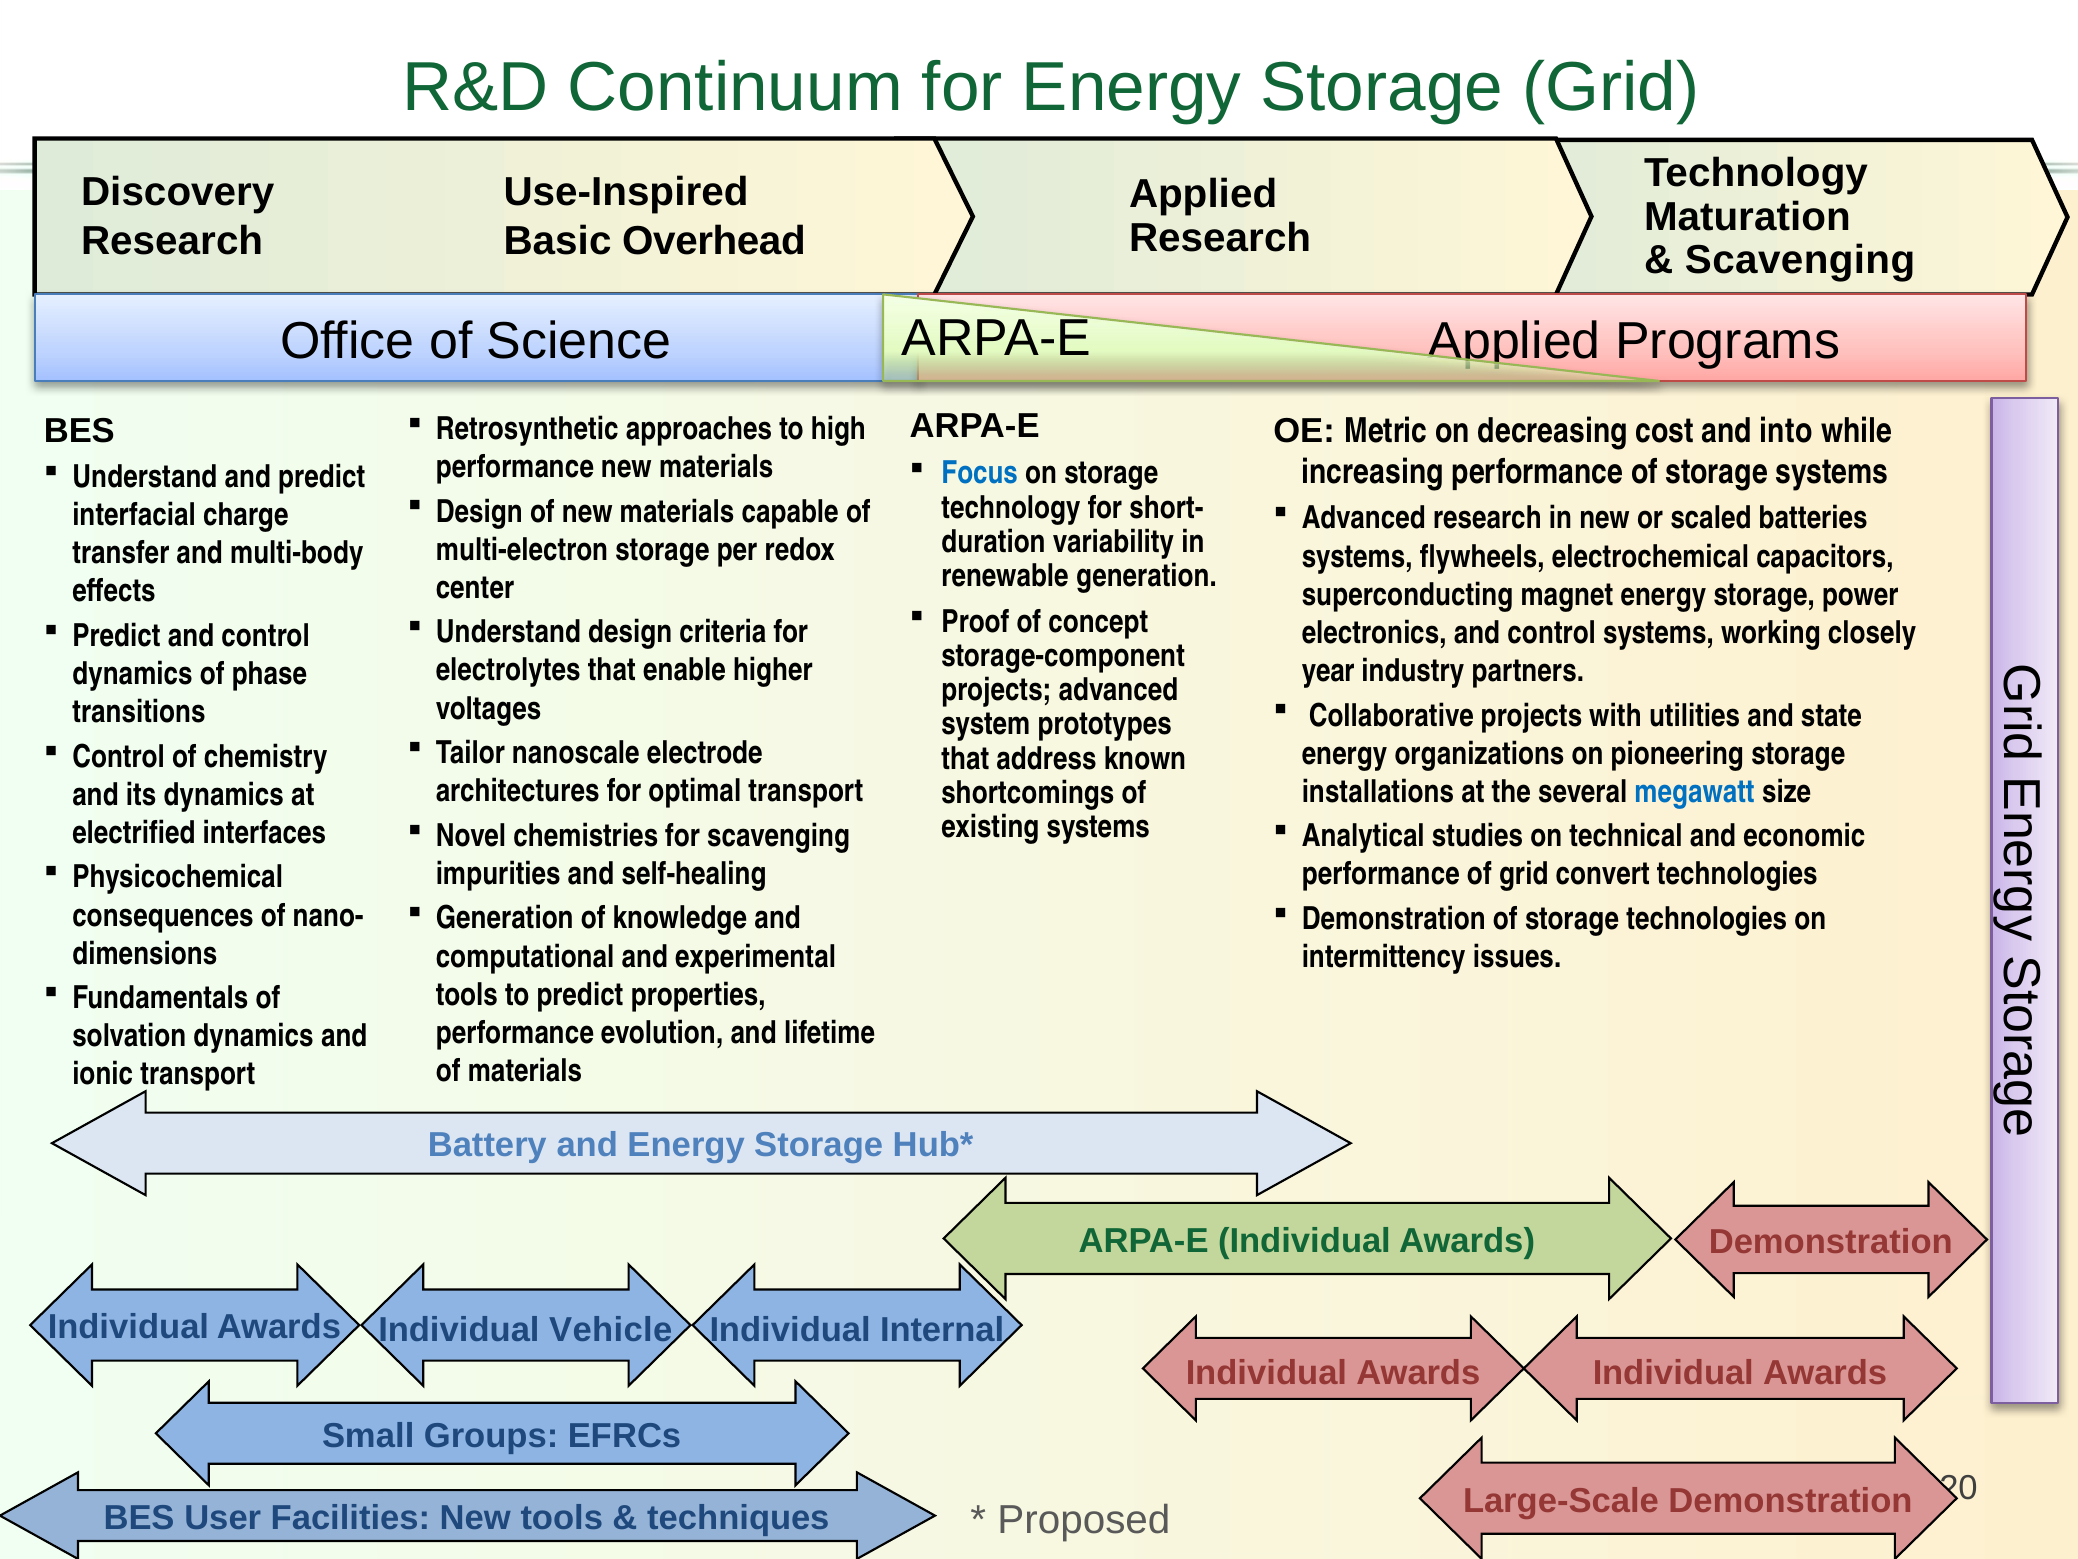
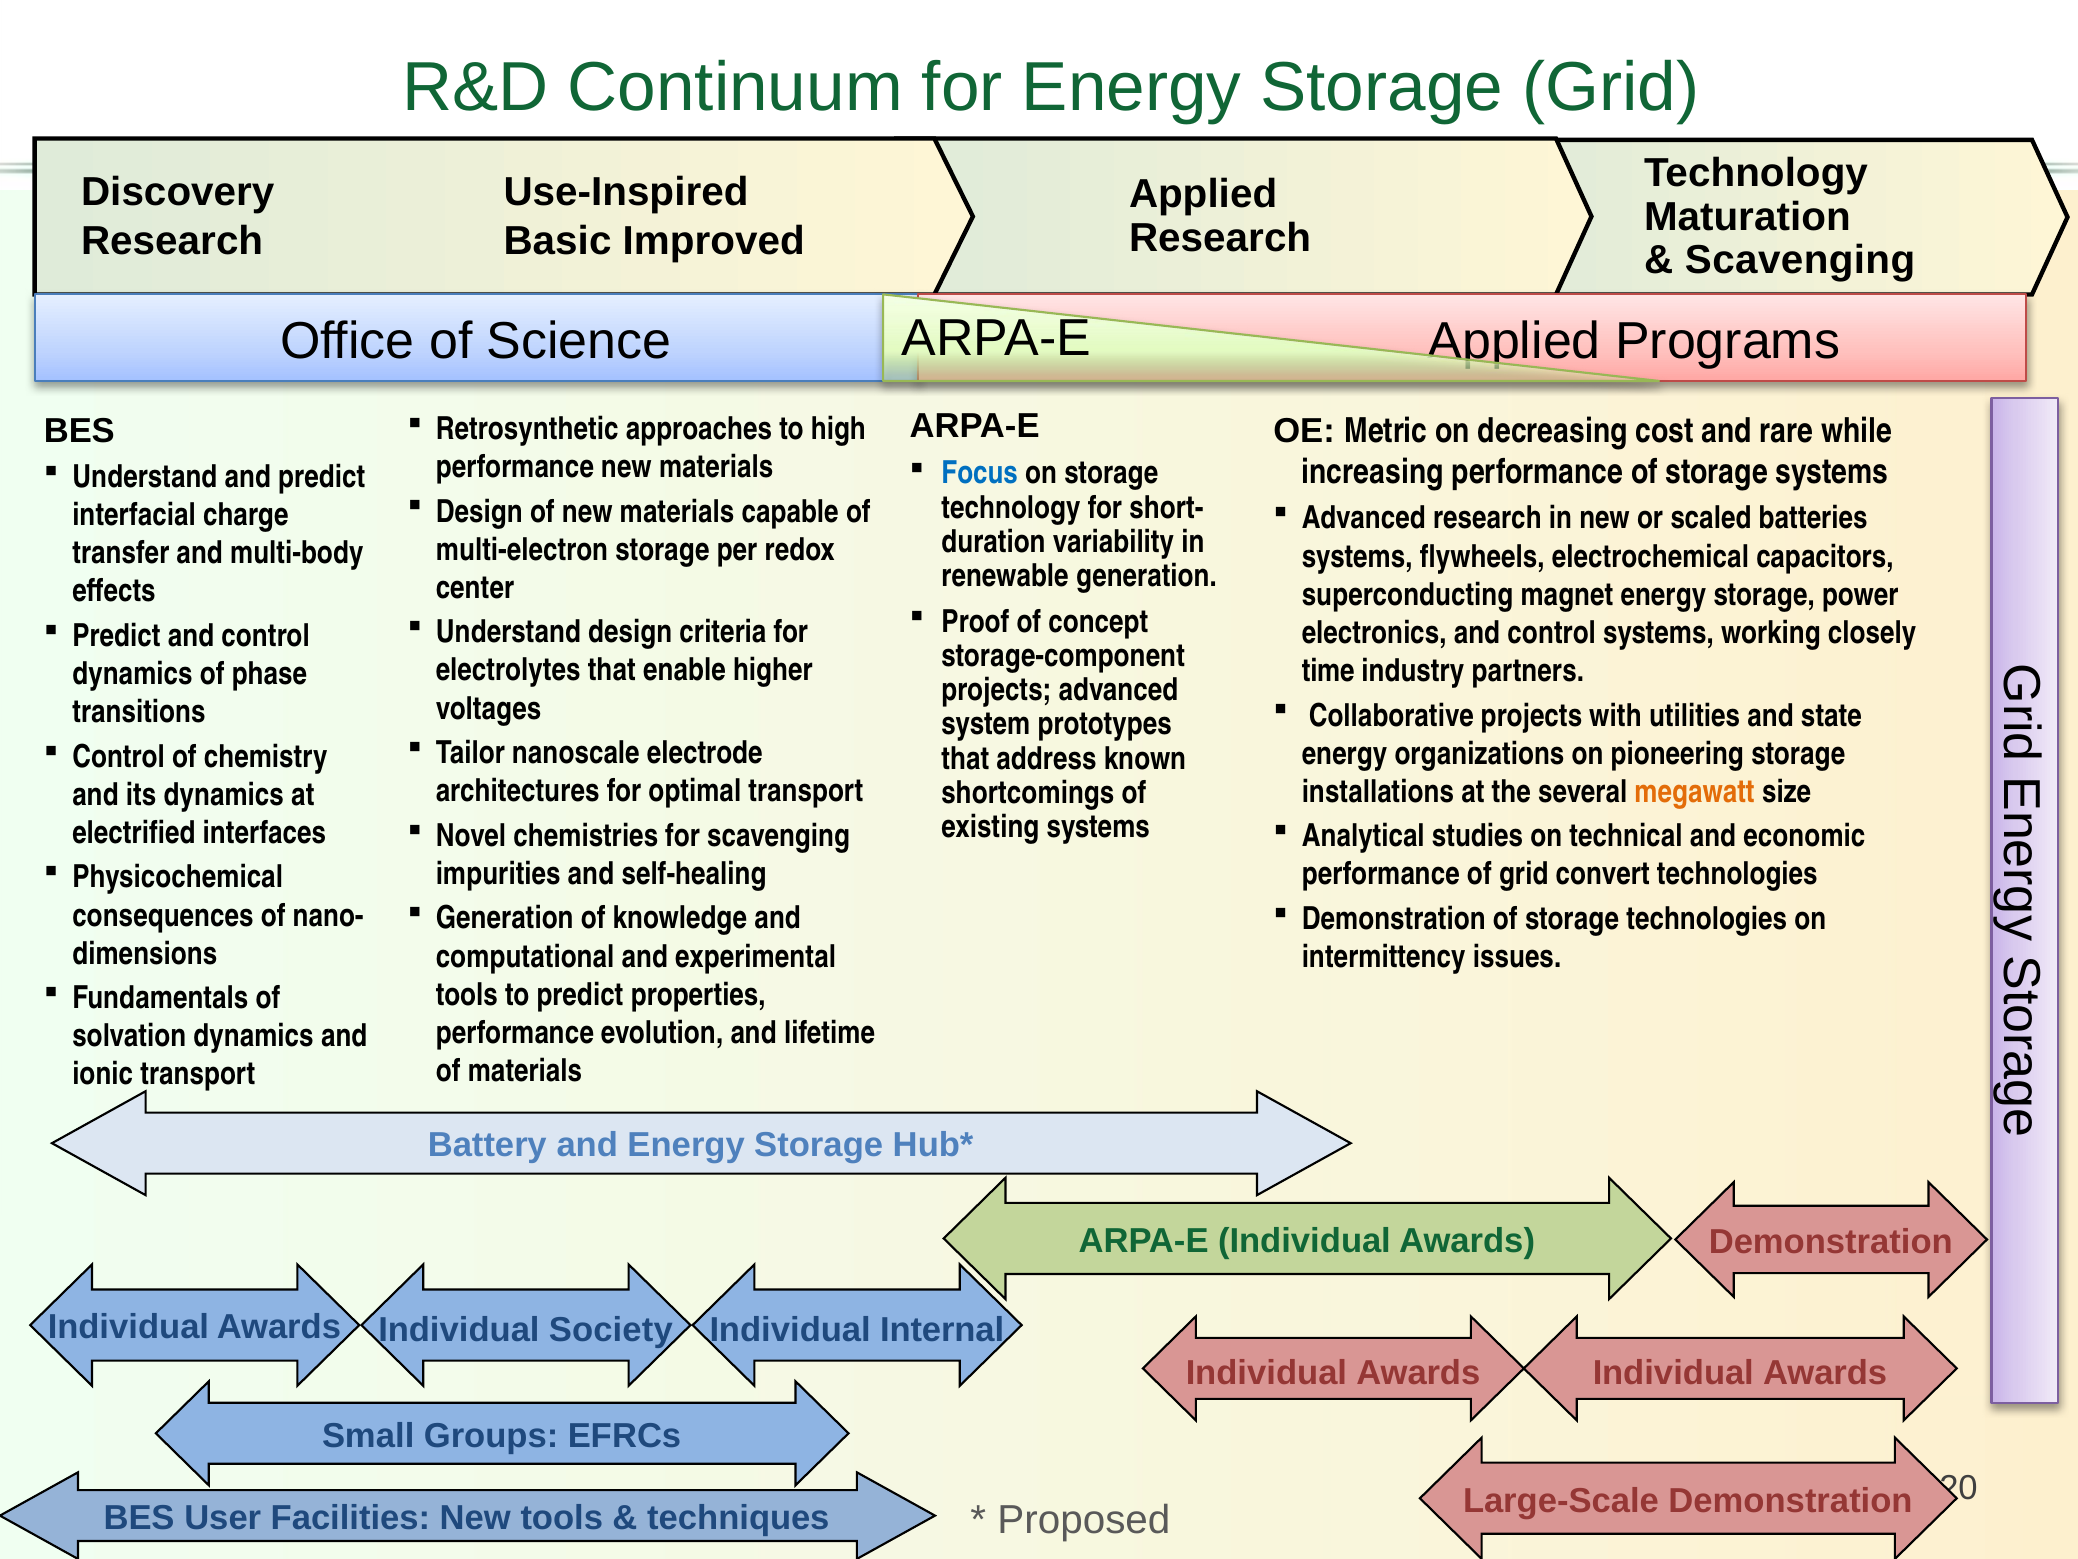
Overhead: Overhead -> Improved
into: into -> rare
year: year -> time
megawatt colour: blue -> orange
Vehicle: Vehicle -> Society
